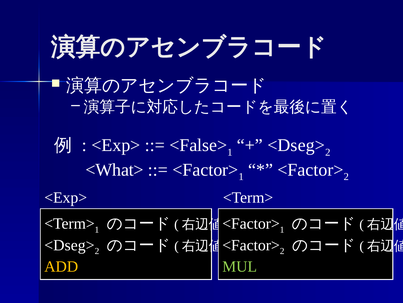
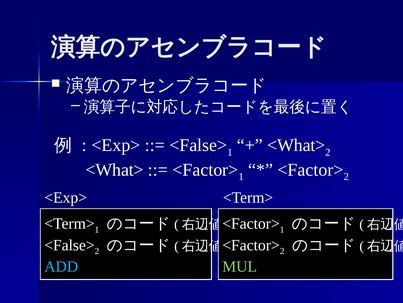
<Dseg> at (296, 145): <Dseg> -> <What>
<Dseg> at (69, 245): <Dseg> -> <False>
ADD colour: yellow -> light blue
